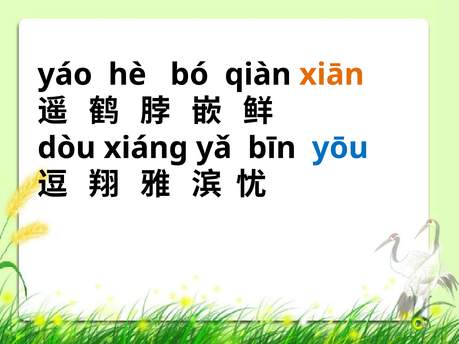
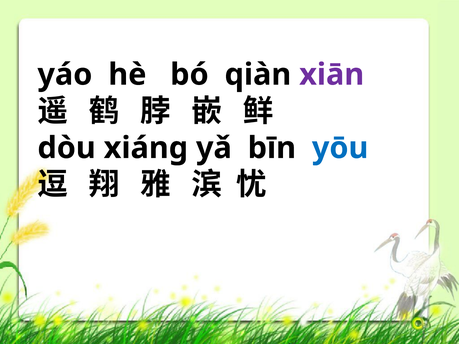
xiān colour: orange -> purple
